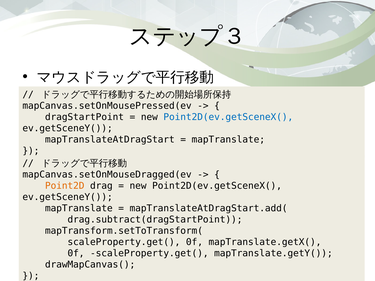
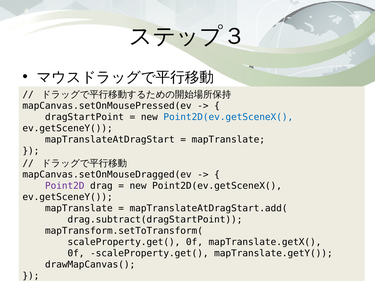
Point2D colour: orange -> purple
